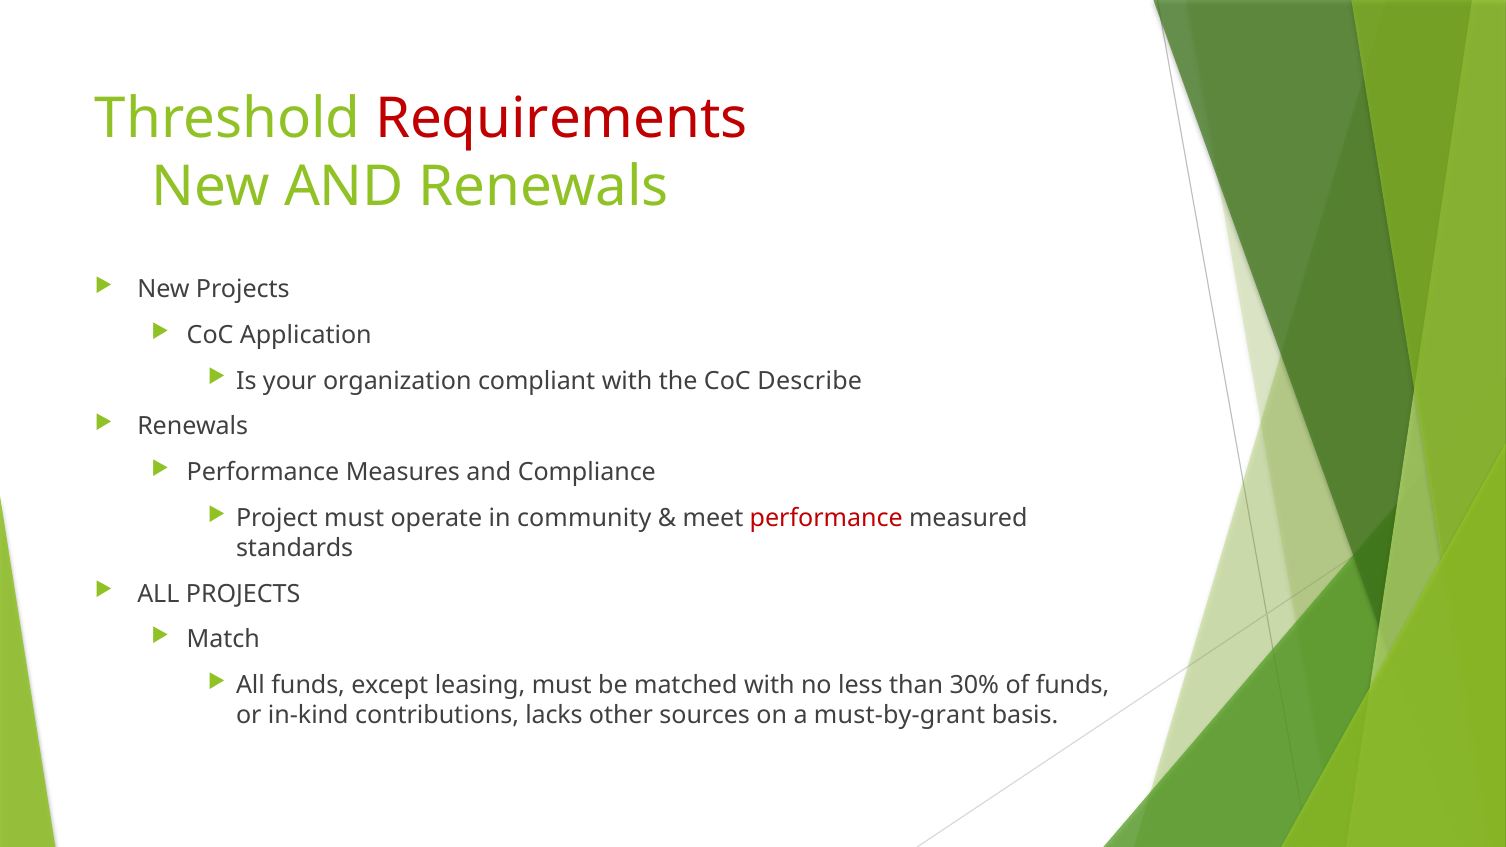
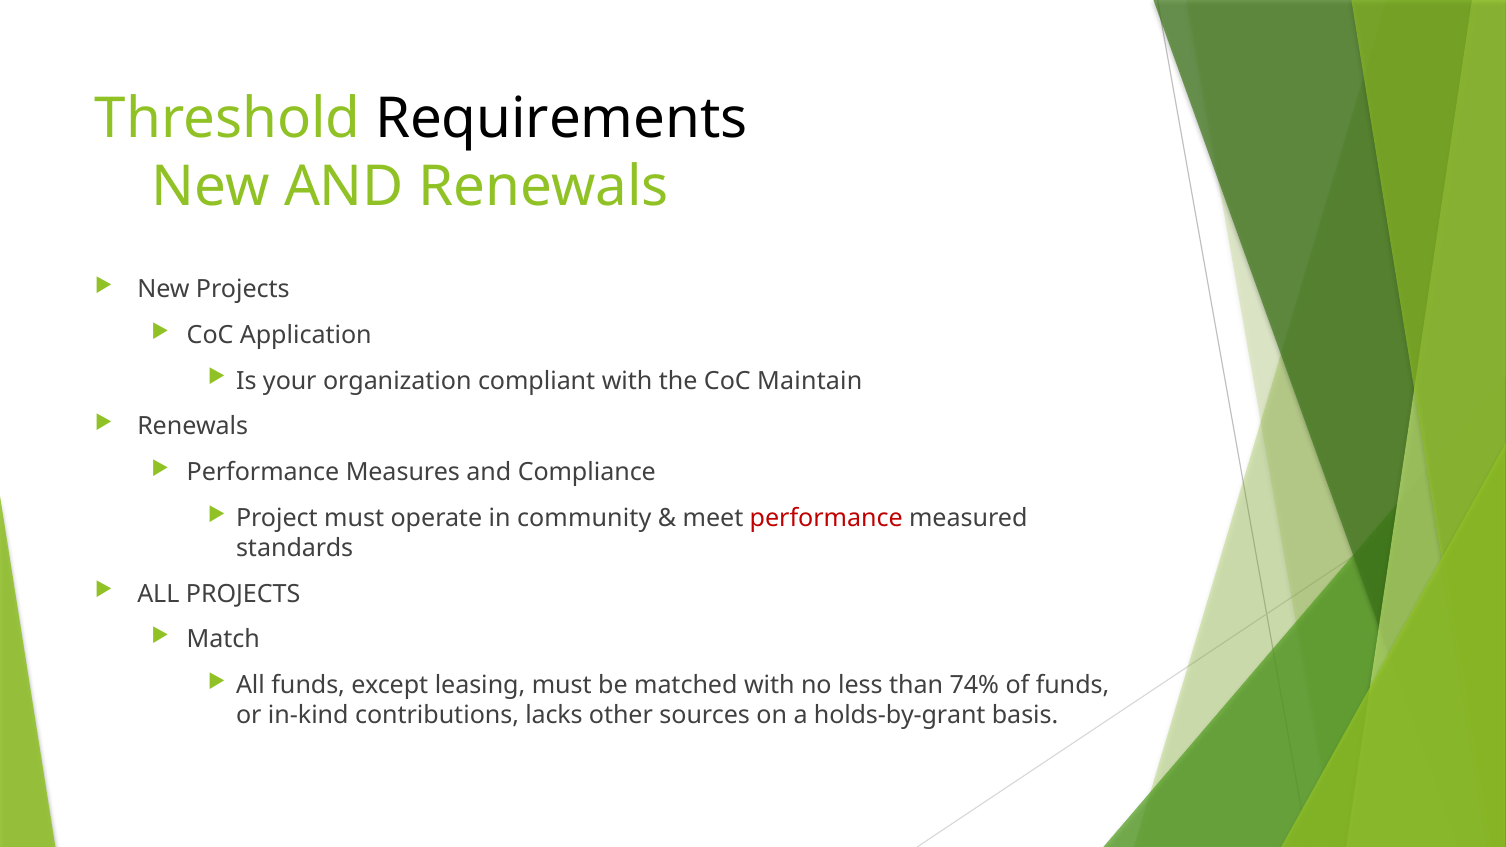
Requirements colour: red -> black
Describe: Describe -> Maintain
30%: 30% -> 74%
must-by-grant: must-by-grant -> holds-by-grant
